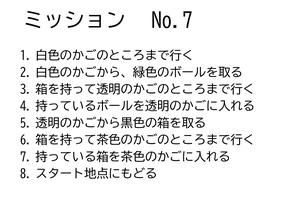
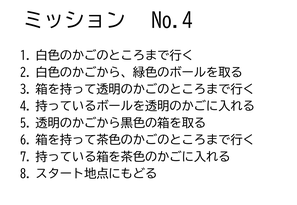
No.7: No.7 -> No.4
